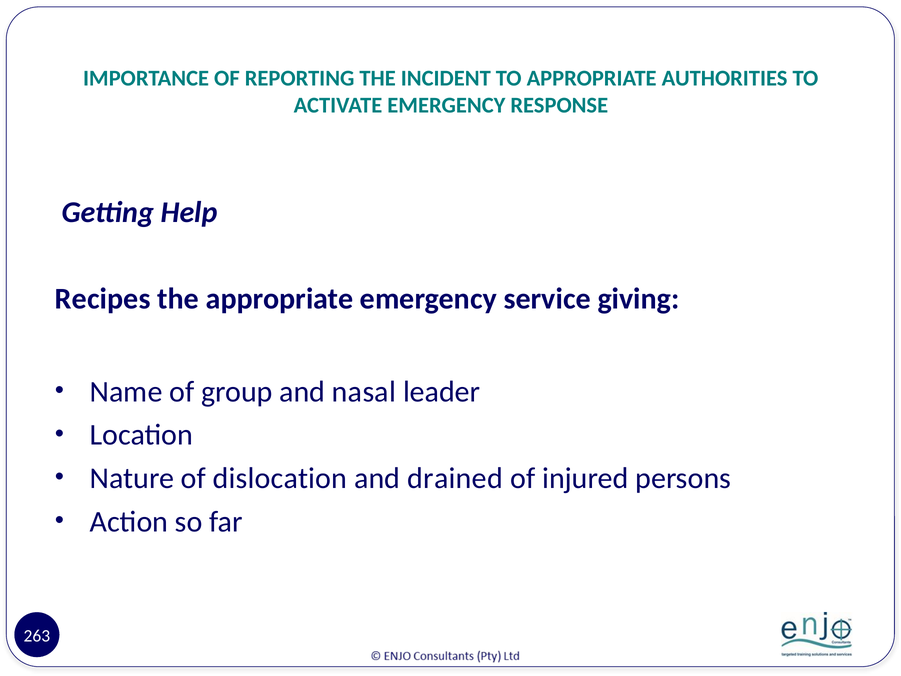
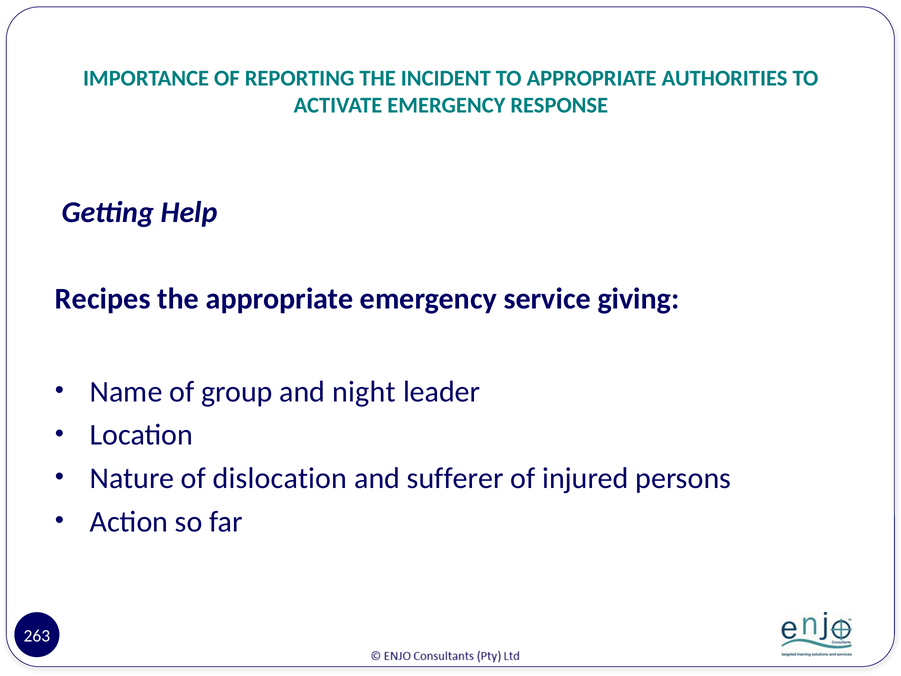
nasal: nasal -> night
drained: drained -> sufferer
